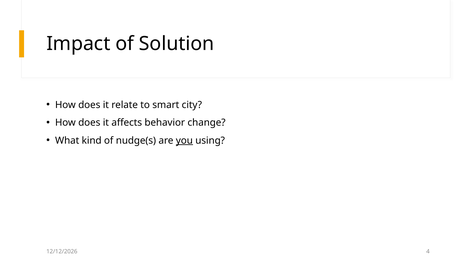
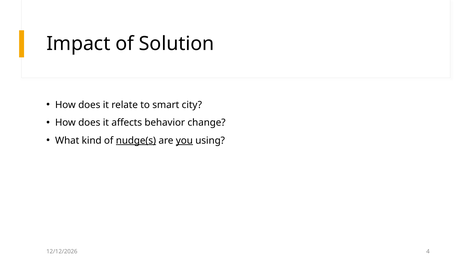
nudge(s underline: none -> present
